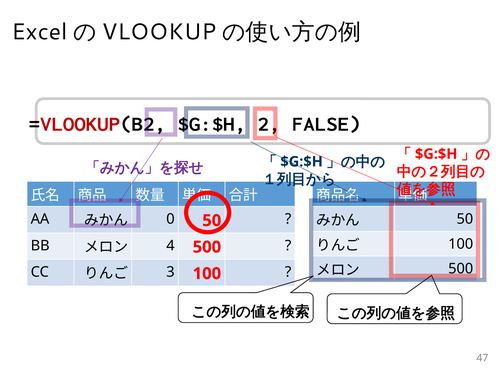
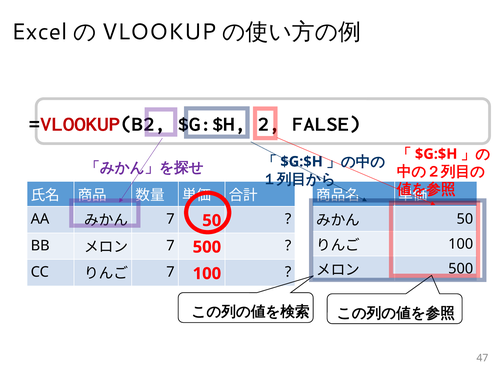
0 at (170, 219): 0 -> 7
4 at (170, 246): 4 -> 7
3 at (170, 272): 3 -> 7
